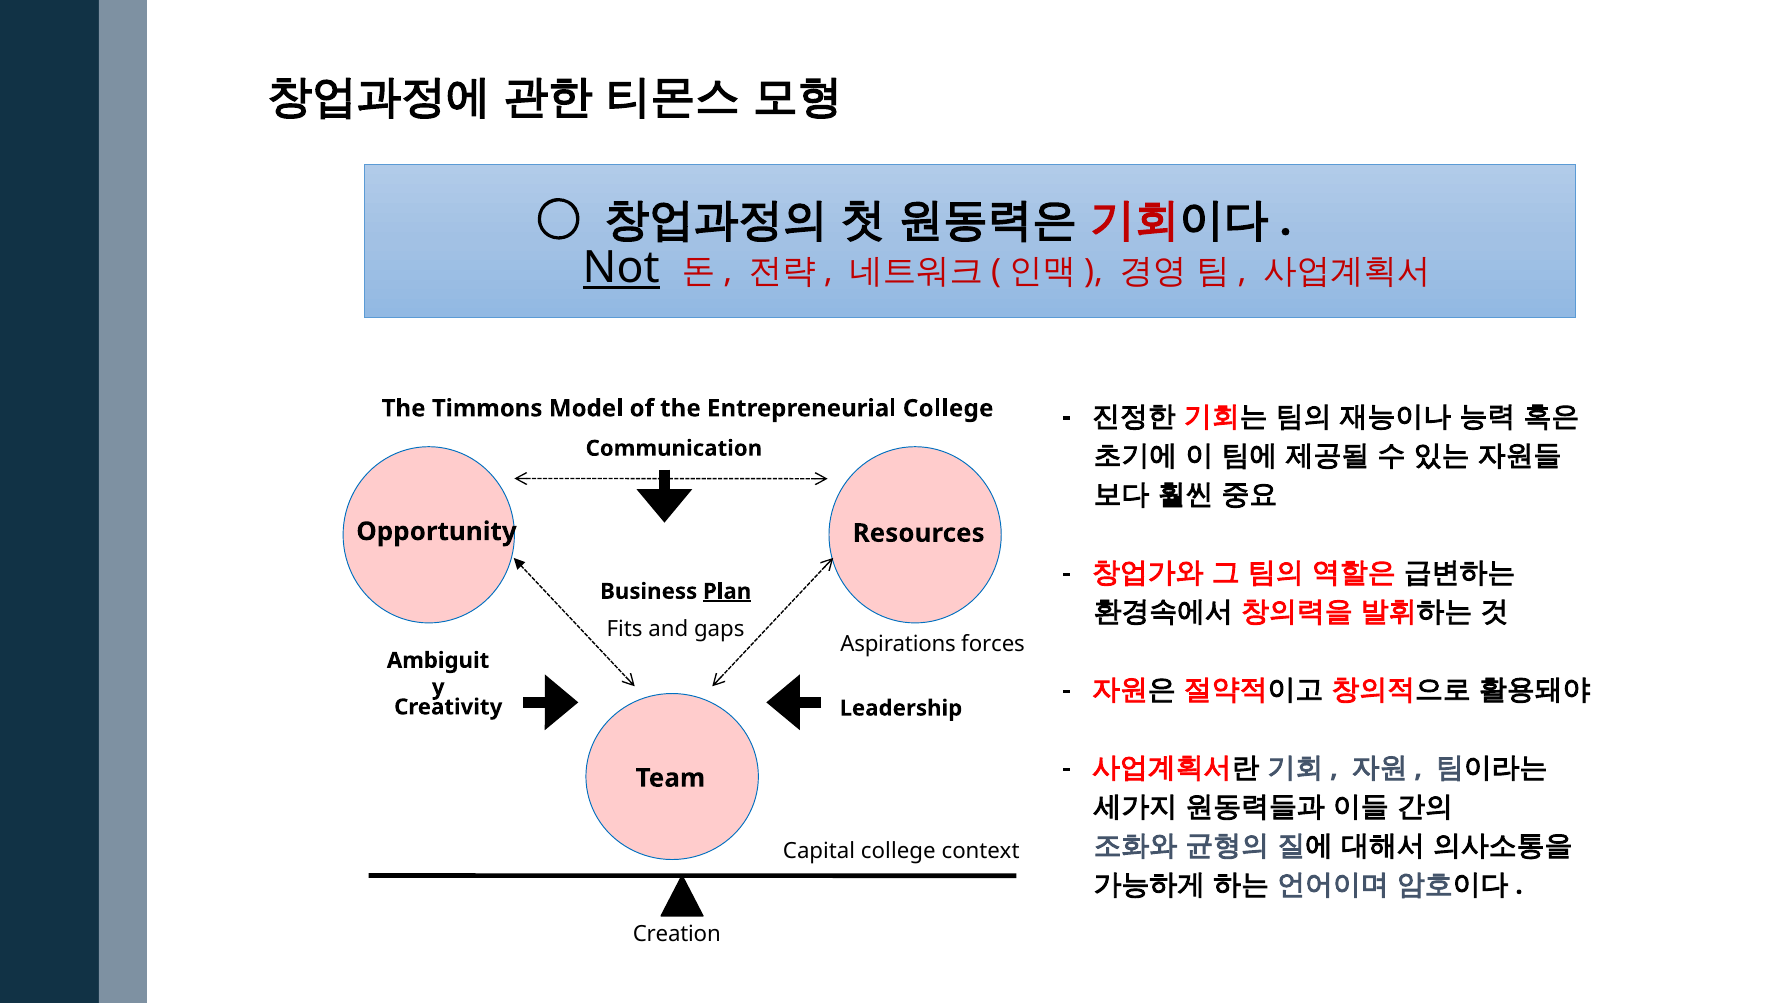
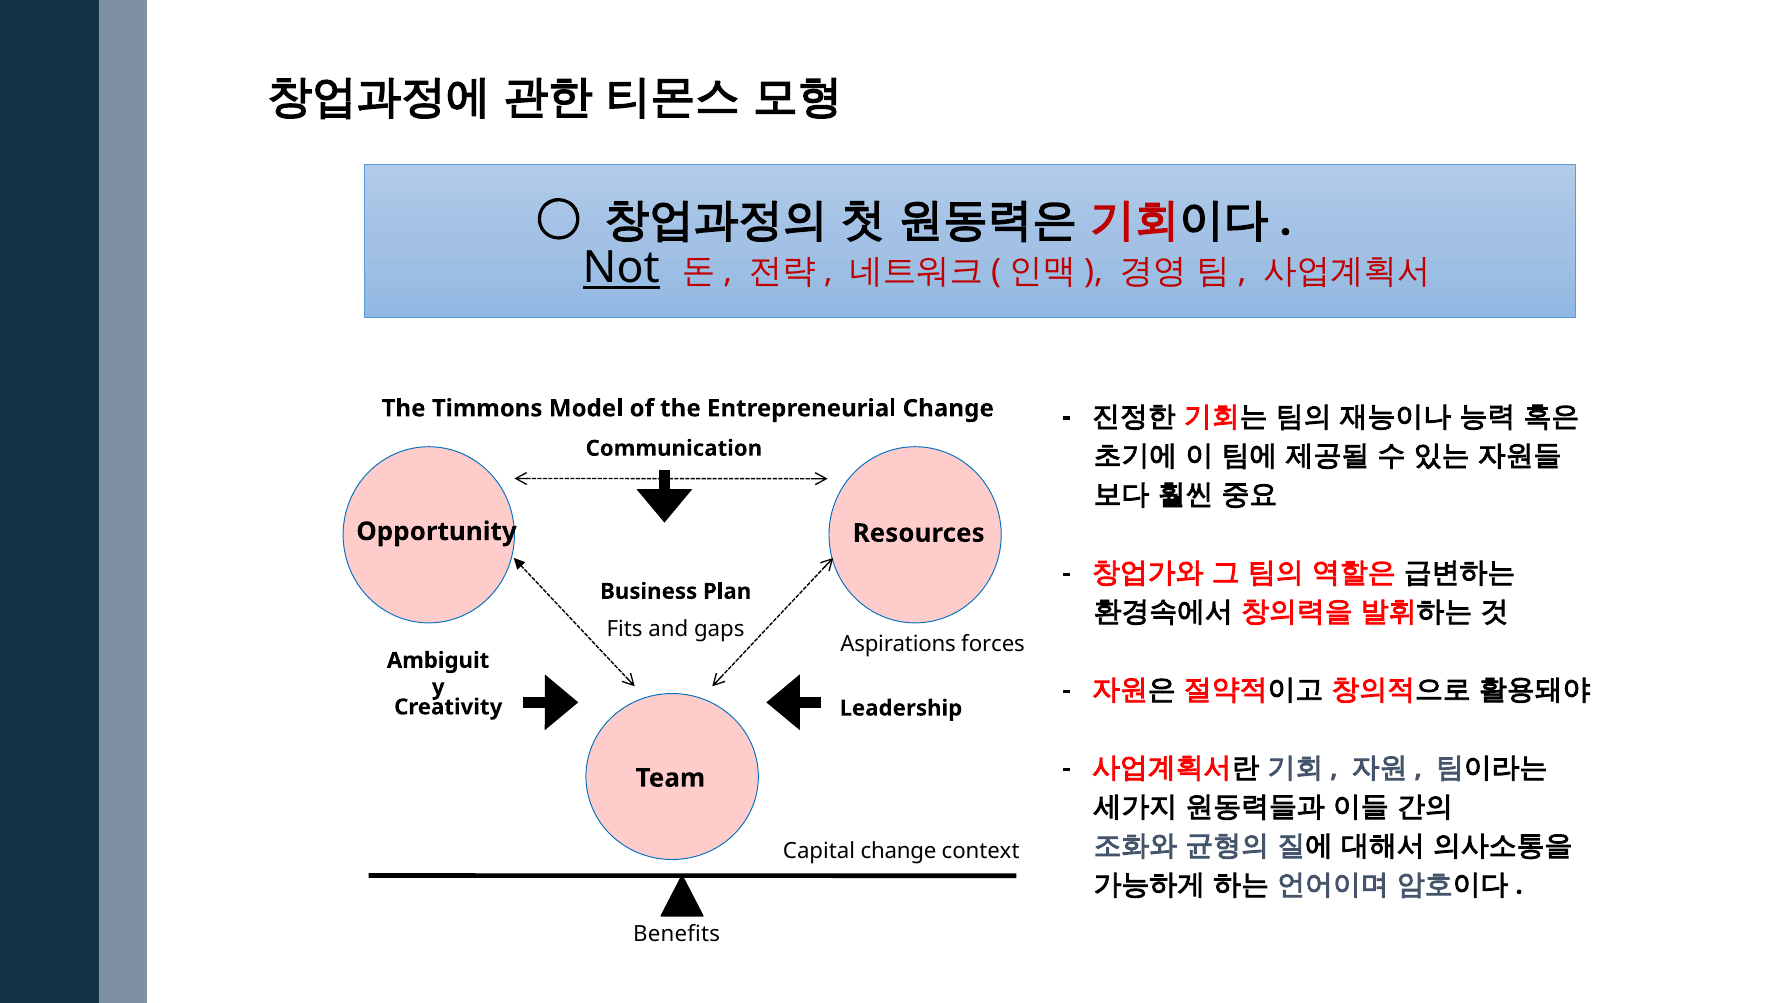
Entrepreneurial College: College -> Change
Plan underline: present -> none
Capital college: college -> change
Creation: Creation -> Benefits
